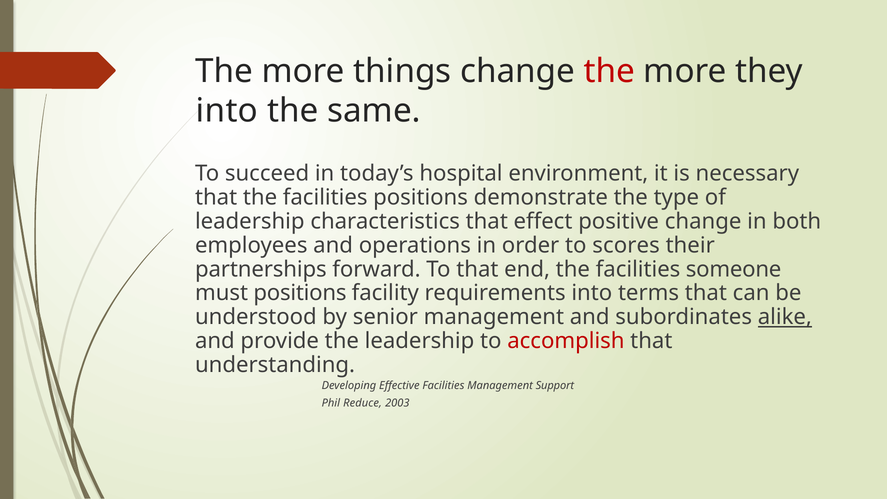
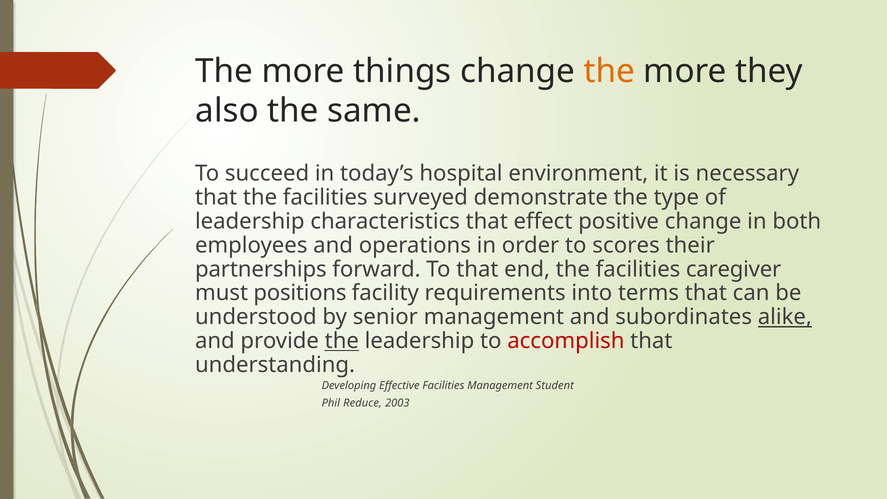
the at (609, 71) colour: red -> orange
into at (227, 111): into -> also
facilities positions: positions -> surveyed
someone: someone -> caregiver
the at (342, 341) underline: none -> present
Support: Support -> Student
